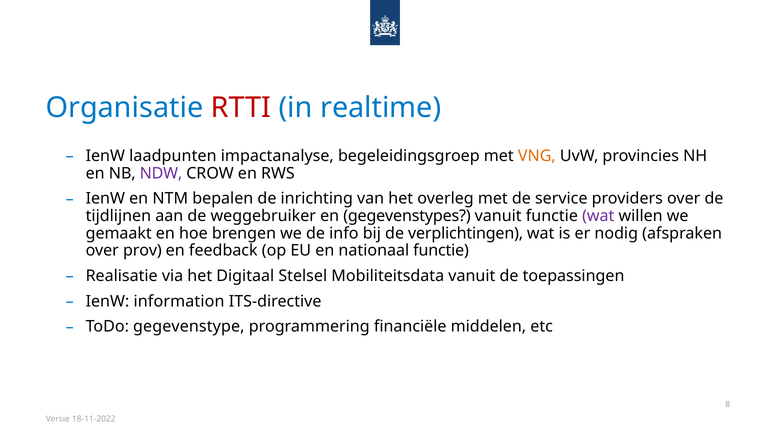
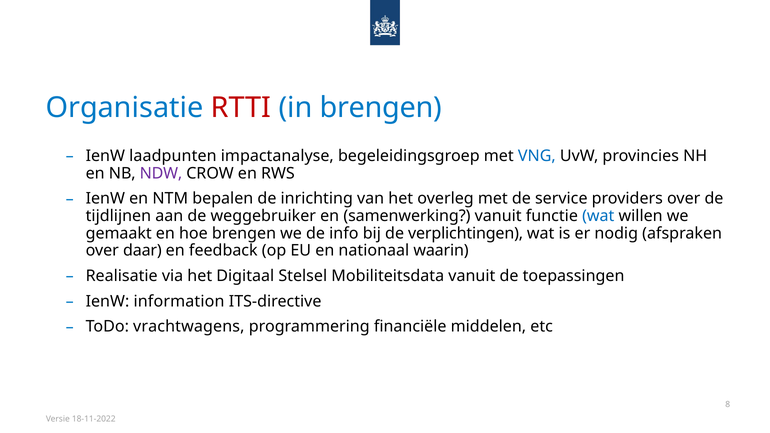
in realtime: realtime -> brengen
VNG colour: orange -> blue
gegevenstypes: gegevenstypes -> samenwerking
wat at (598, 216) colour: purple -> blue
prov: prov -> daar
nationaal functie: functie -> waarin
gegevenstype: gegevenstype -> vrachtwagens
